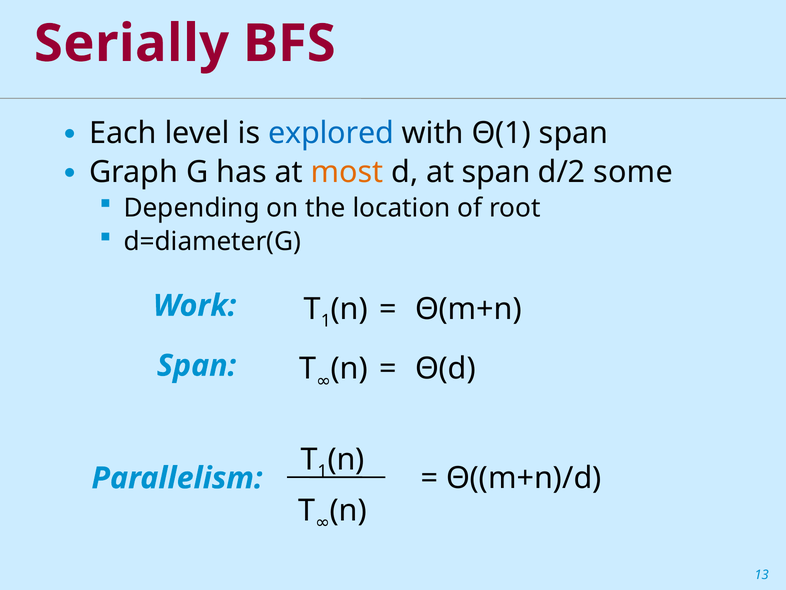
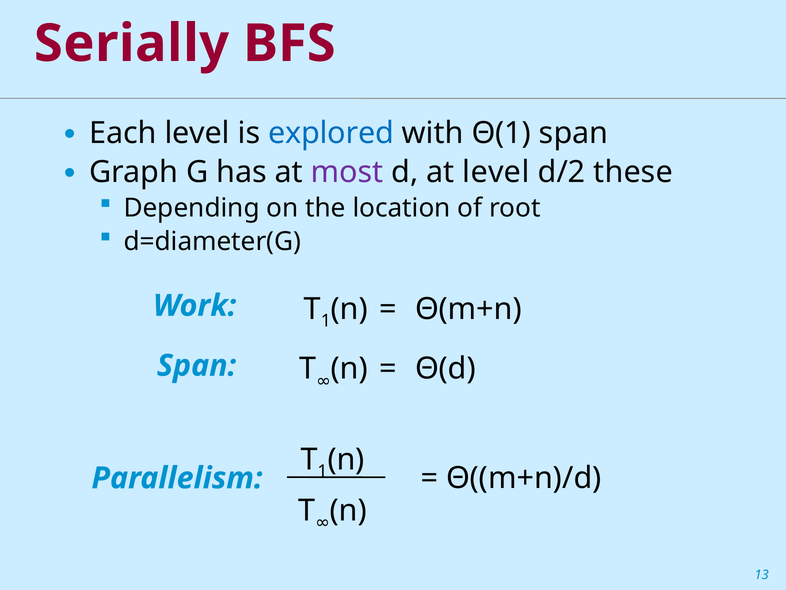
most colour: orange -> purple
at span: span -> level
some: some -> these
